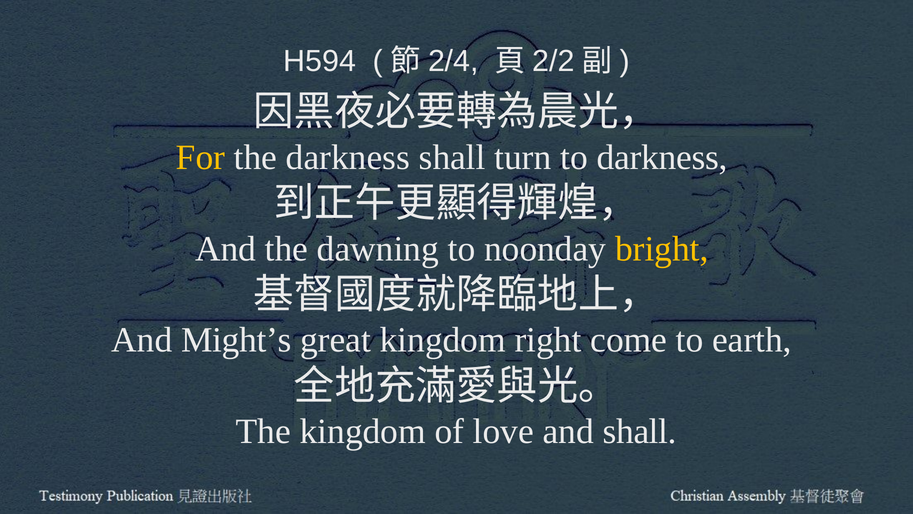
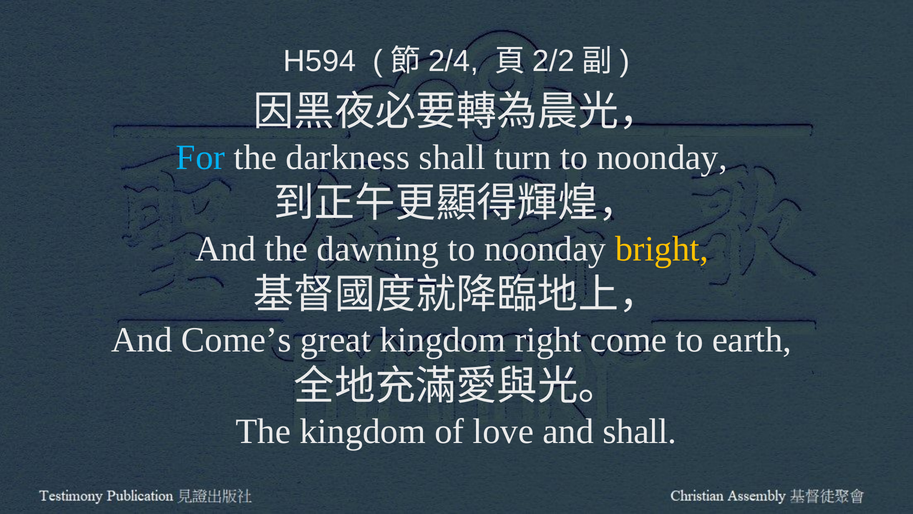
For colour: yellow -> light blue
turn to darkness: darkness -> noonday
Might’s: Might’s -> Come’s
